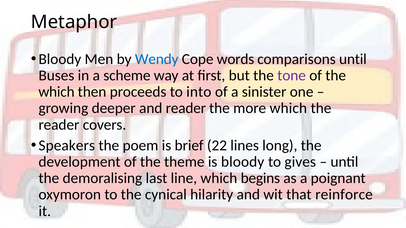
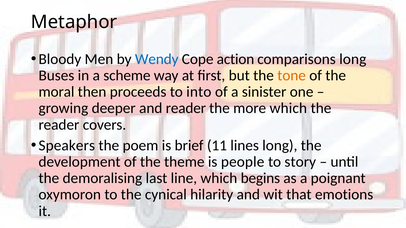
words: words -> action
comparisons until: until -> long
tone colour: purple -> orange
which at (57, 92): which -> moral
22: 22 -> 11
is bloody: bloody -> people
gives: gives -> story
reinforce: reinforce -> emotions
